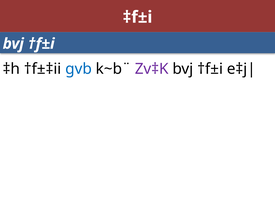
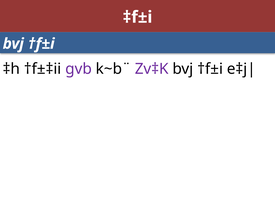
gvb colour: blue -> purple
